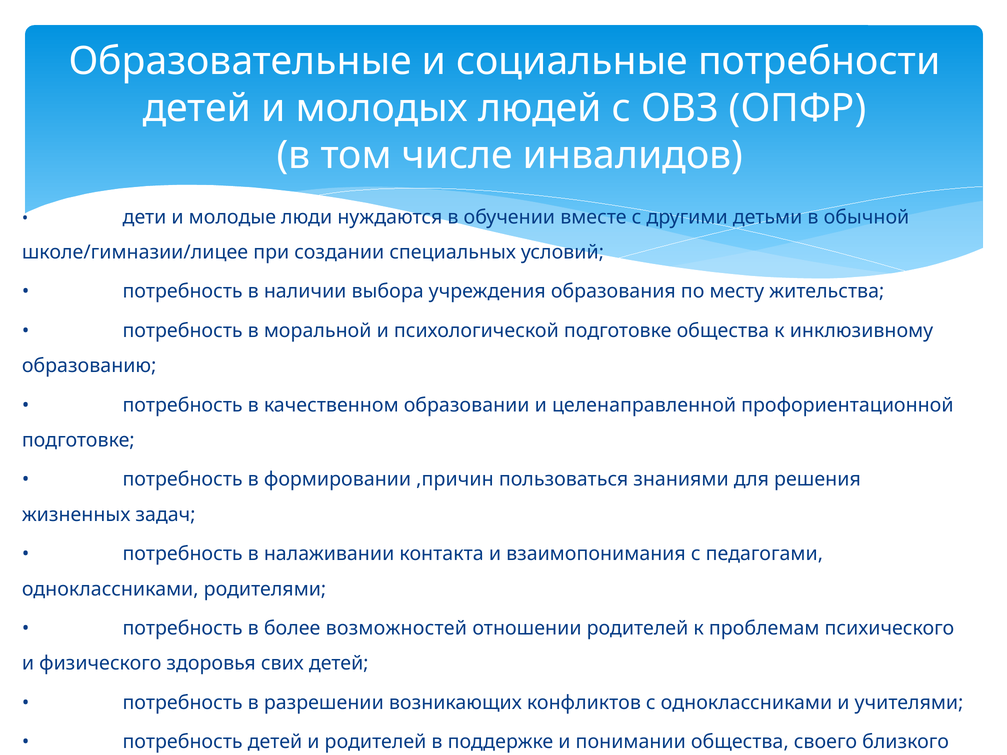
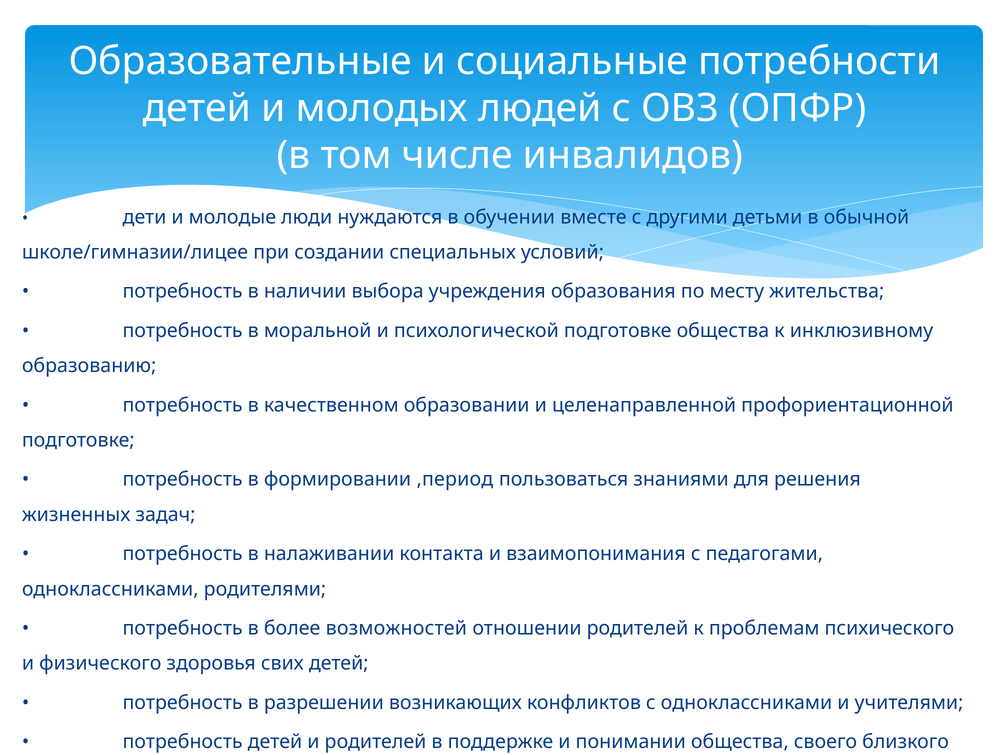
,причин: ,причин -> ,период
